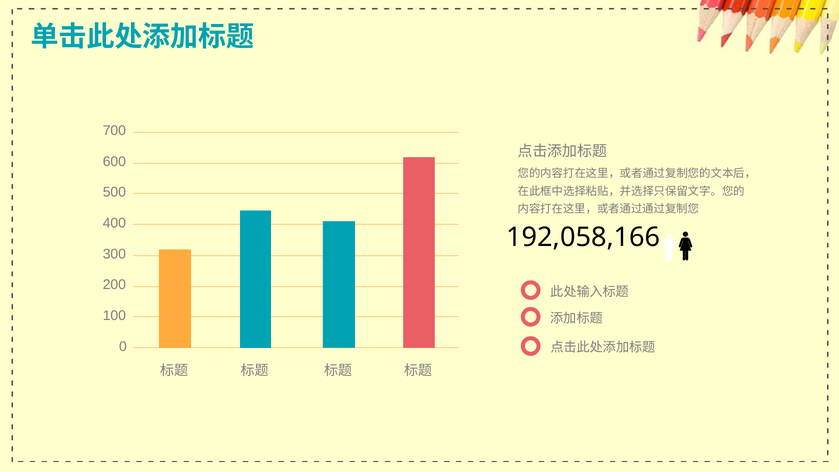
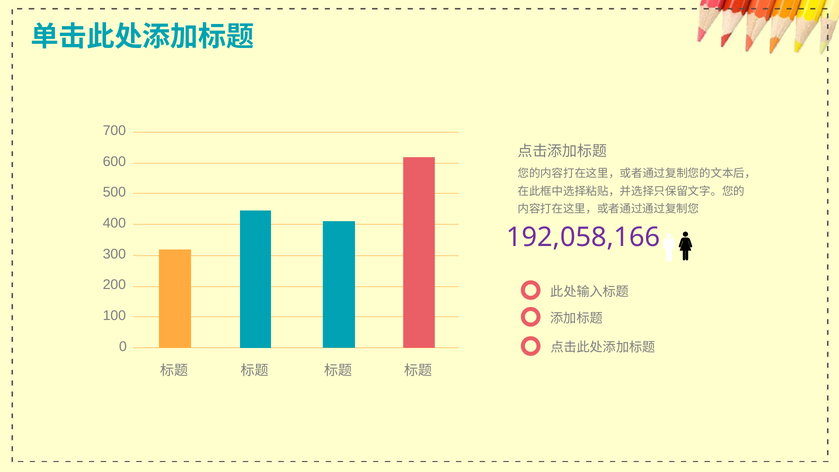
192,058,166 colour: black -> purple
